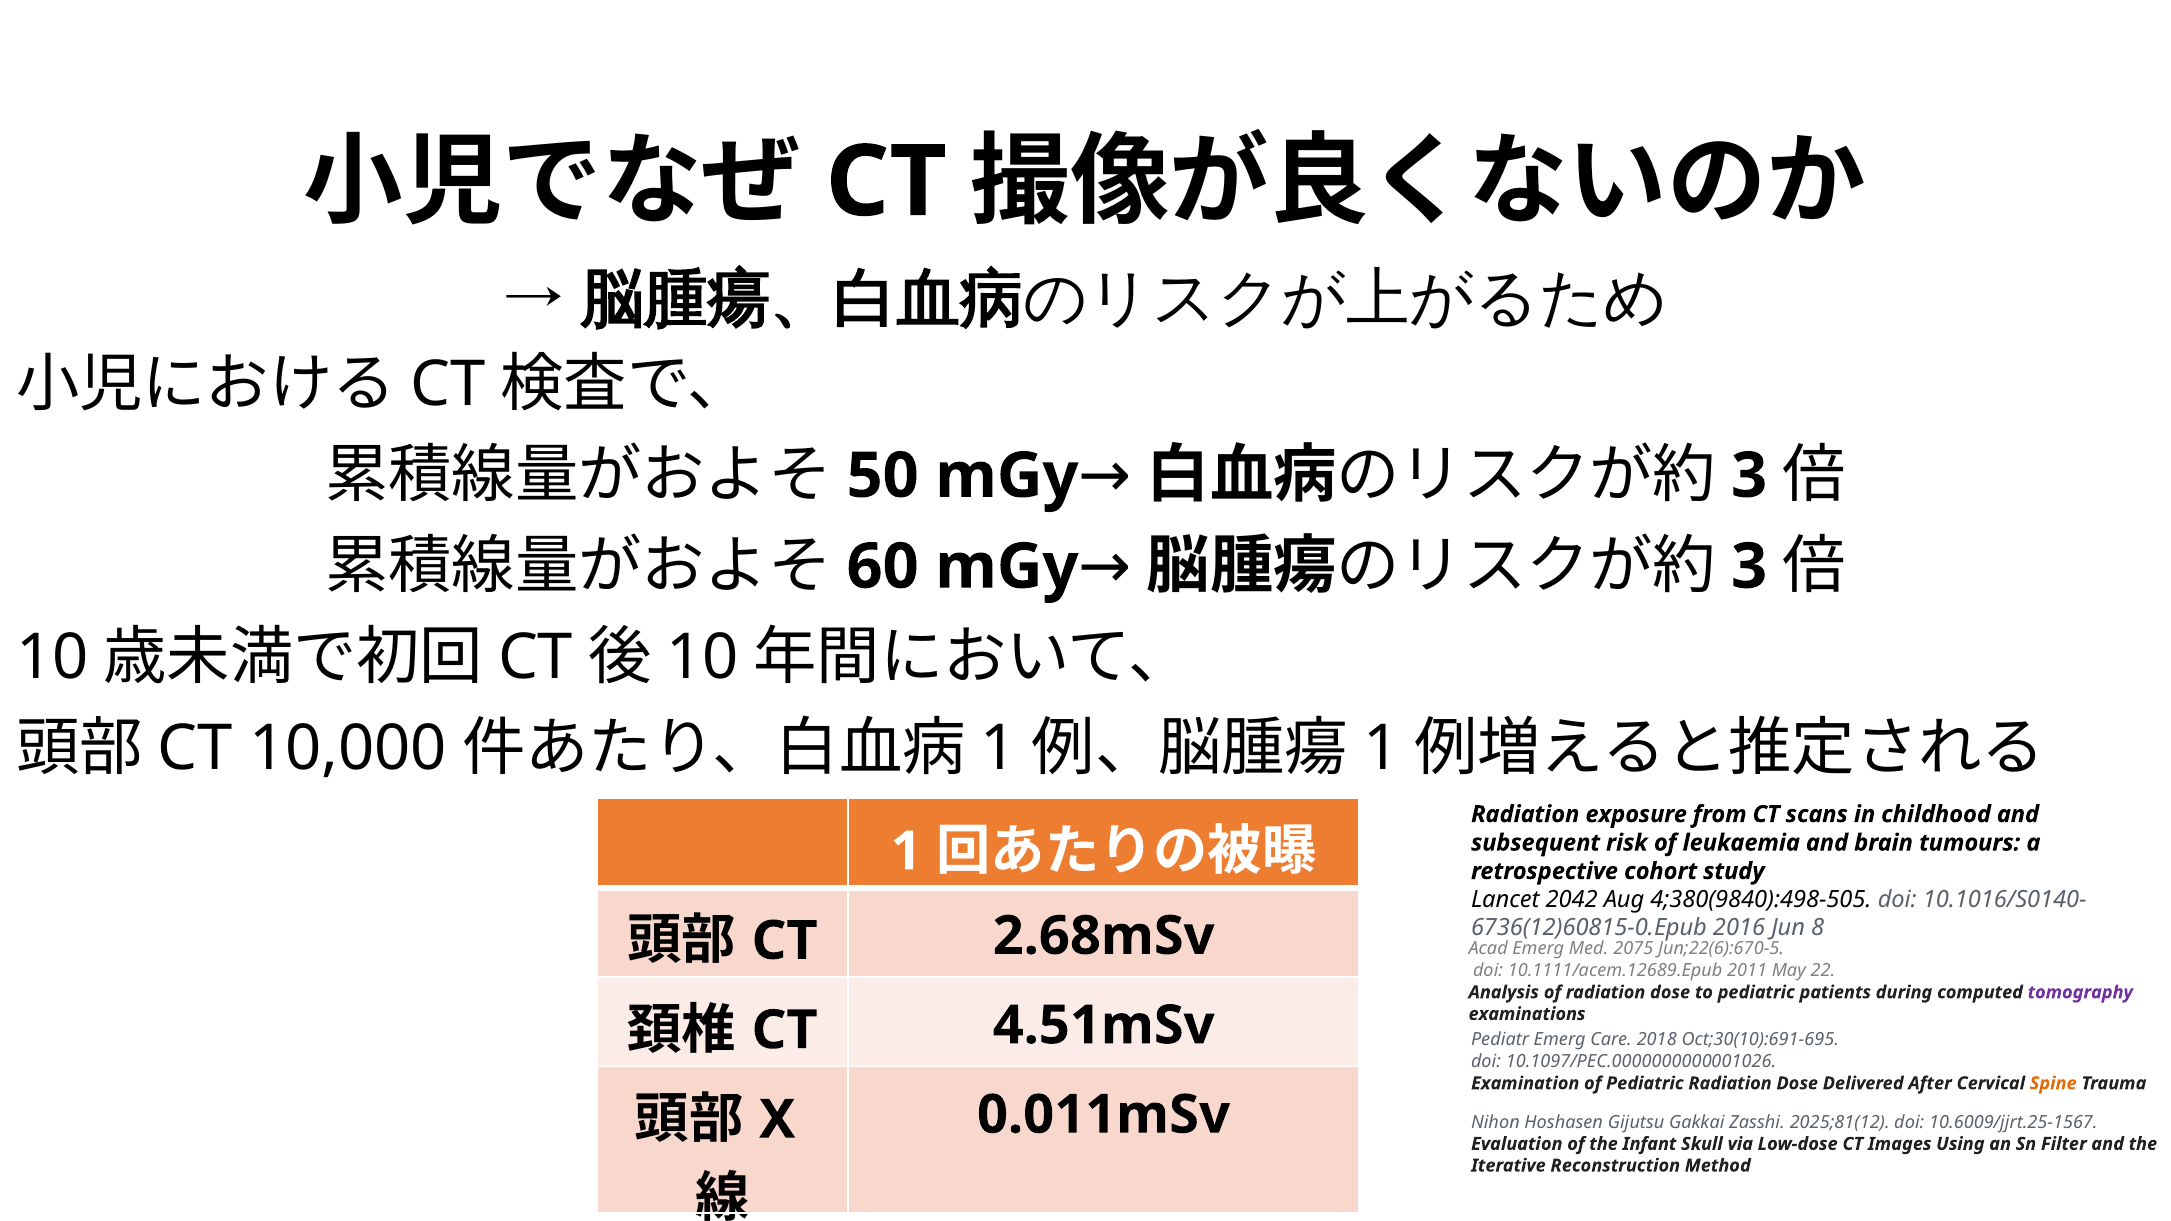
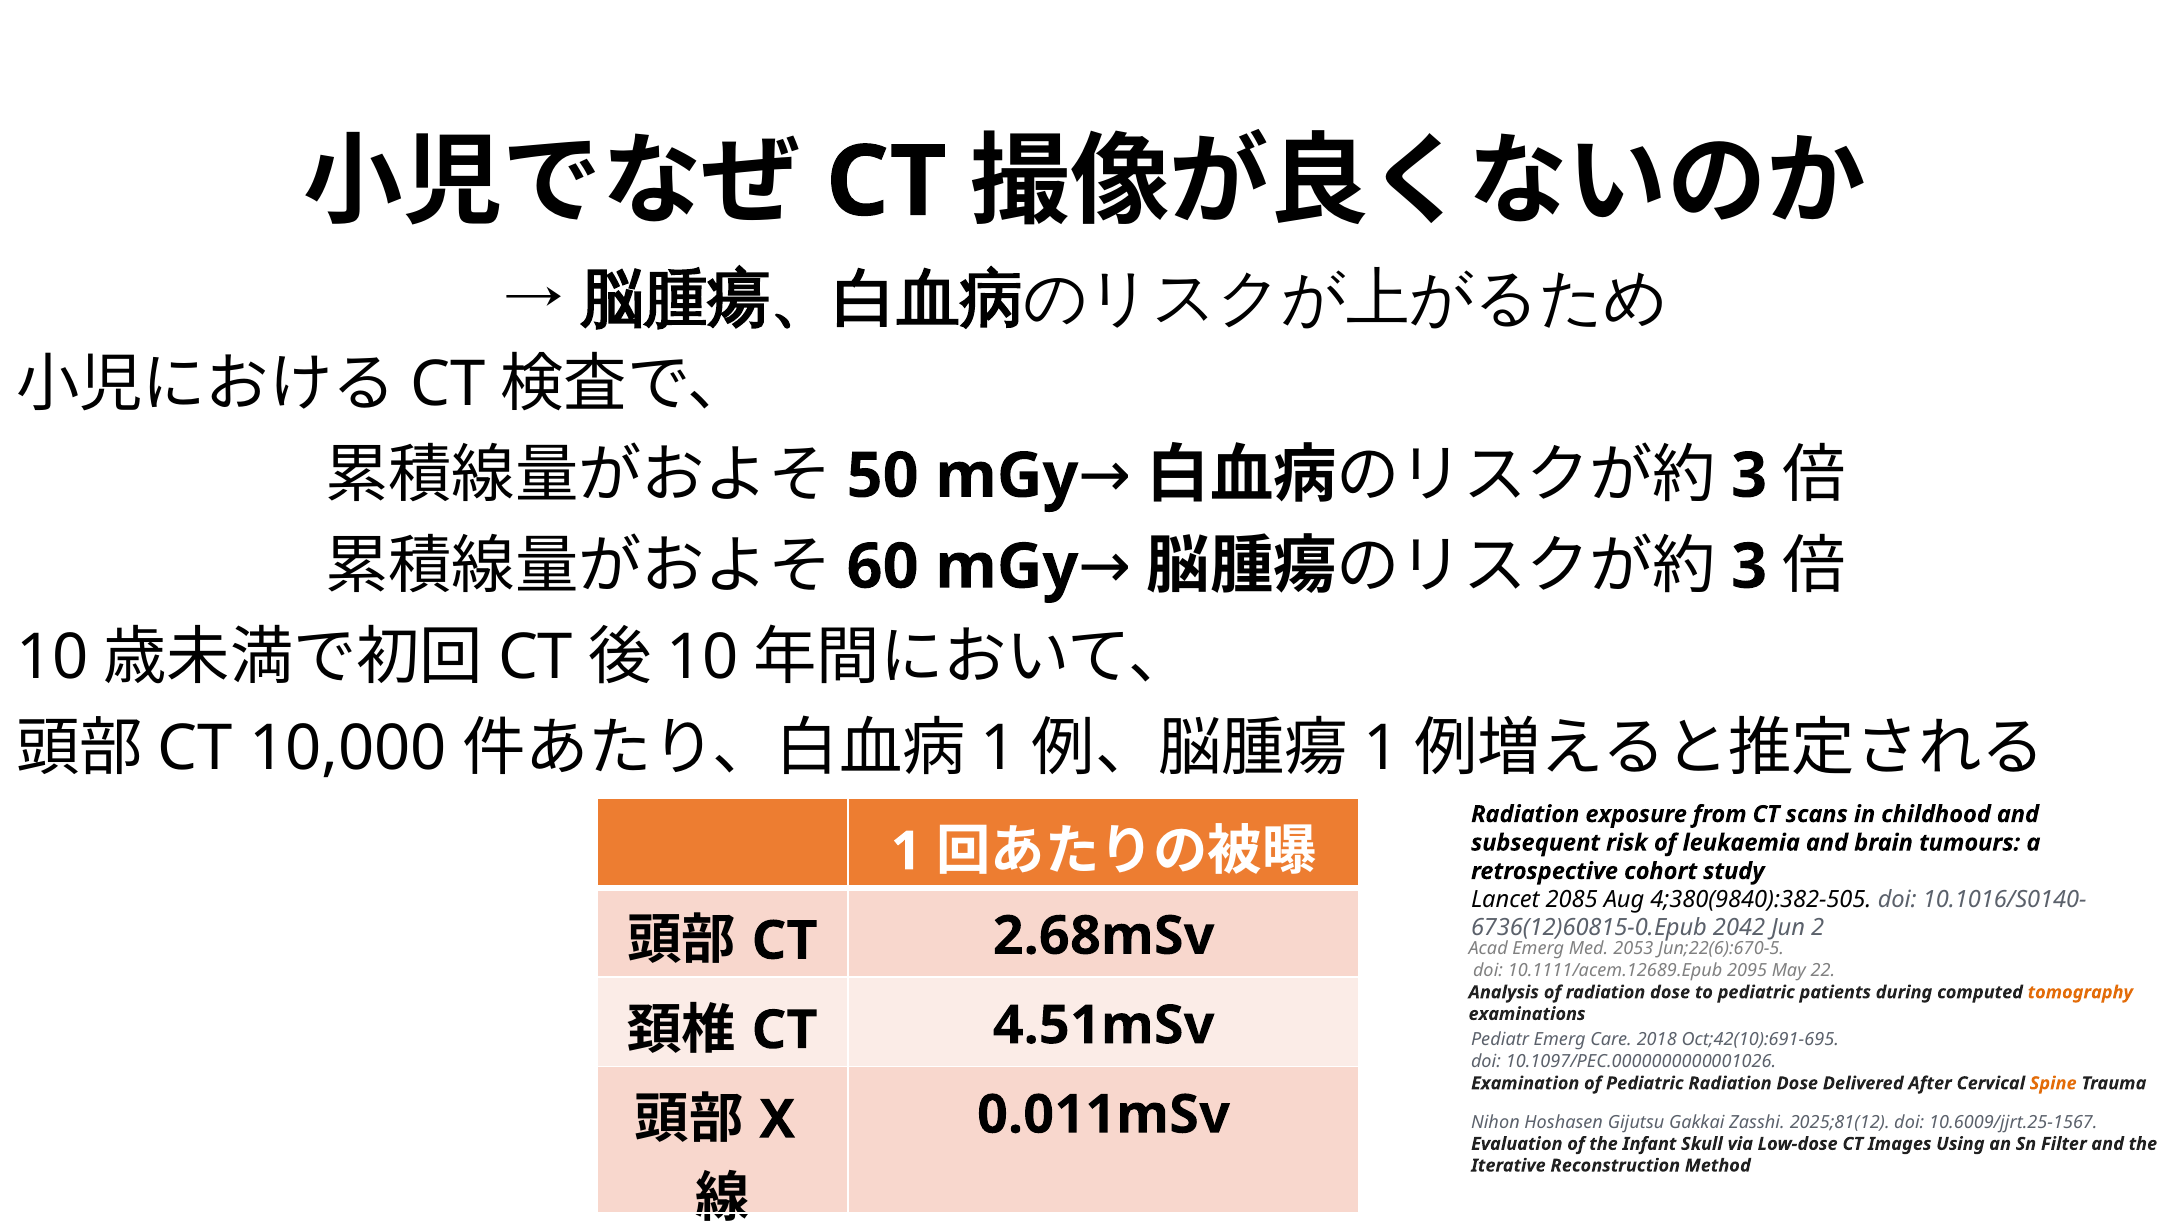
2042: 2042 -> 2085
4;380(9840):498-505: 4;380(9840):498-505 -> 4;380(9840):382-505
2016: 2016 -> 2042
8: 8 -> 2
2075: 2075 -> 2053
2011: 2011 -> 2095
tomography colour: purple -> orange
Oct;30(10):691-695: Oct;30(10):691-695 -> Oct;42(10):691-695
